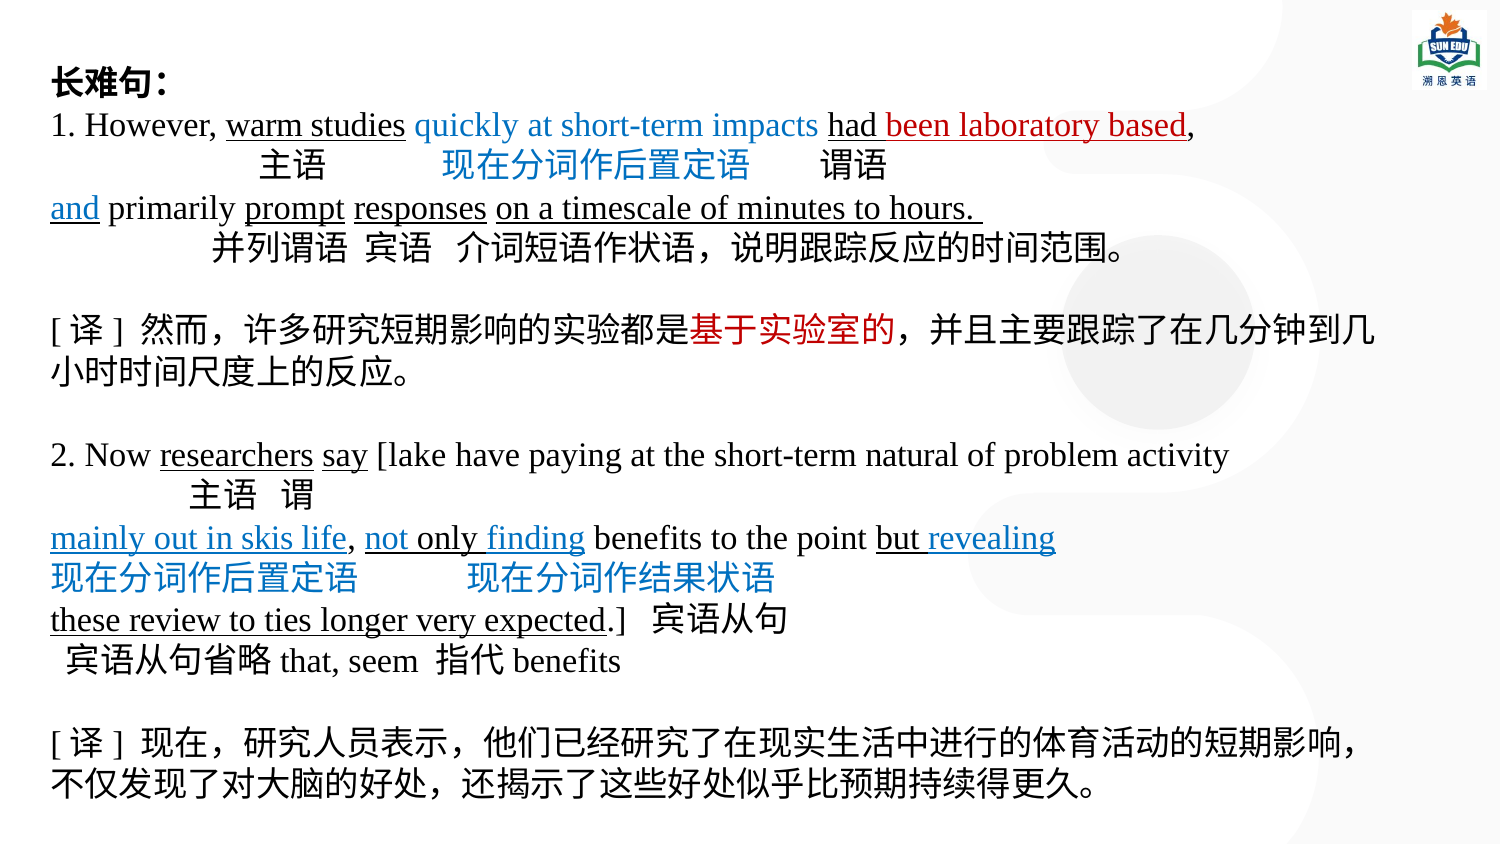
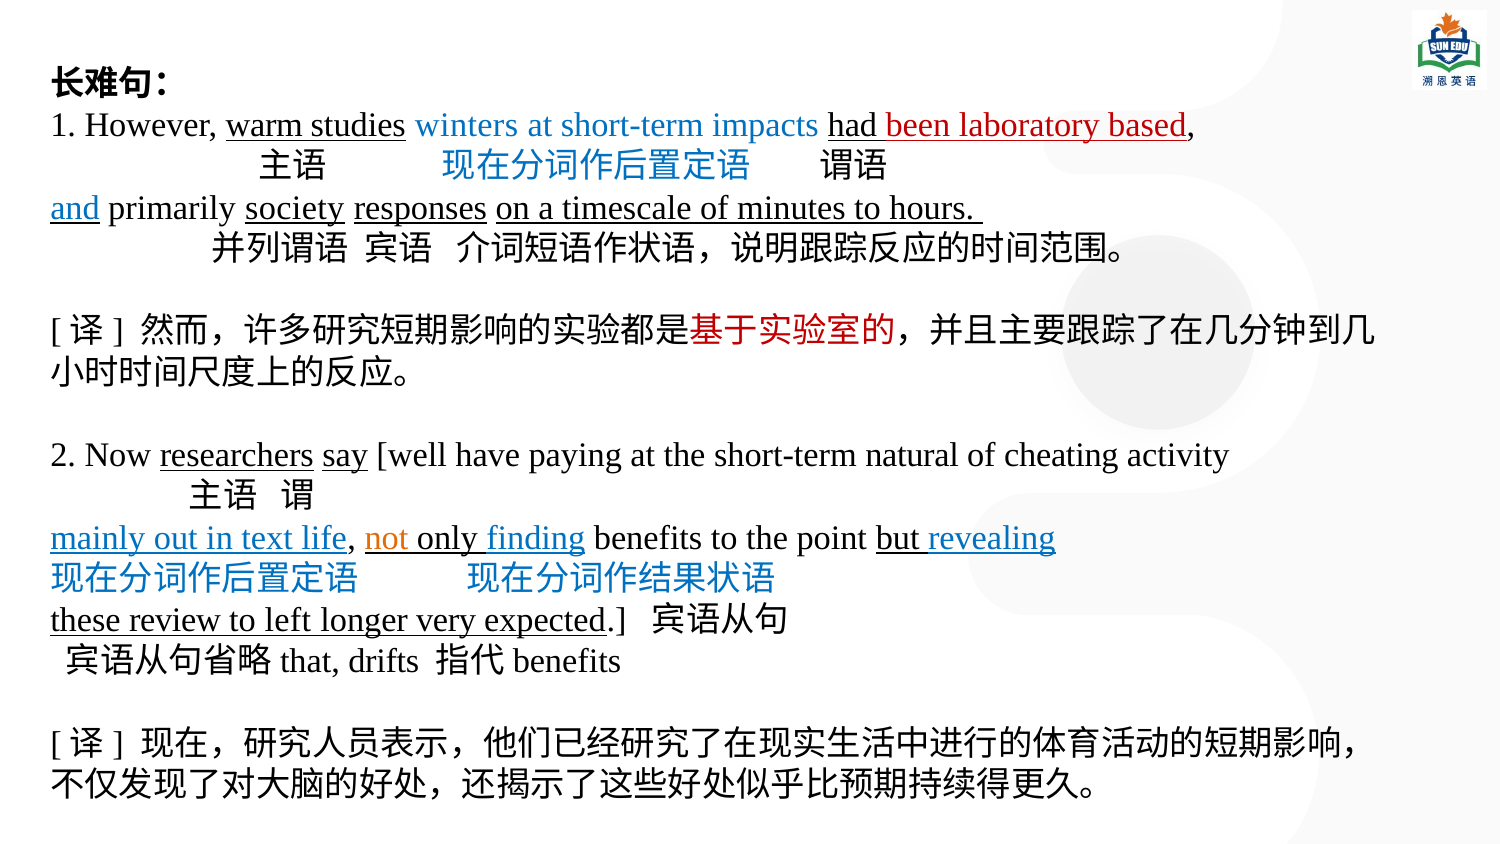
quickly: quickly -> winters
prompt: prompt -> society
lake: lake -> well
problem: problem -> cheating
skis: skis -> text
not colour: blue -> orange
ties: ties -> left
seem: seem -> drifts
